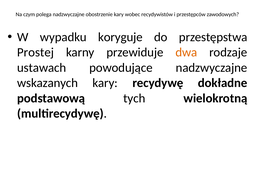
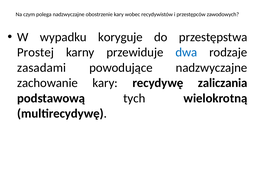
dwa colour: orange -> blue
ustawach: ustawach -> zasadami
wskazanych: wskazanych -> zachowanie
dokładne: dokładne -> zaliczania
